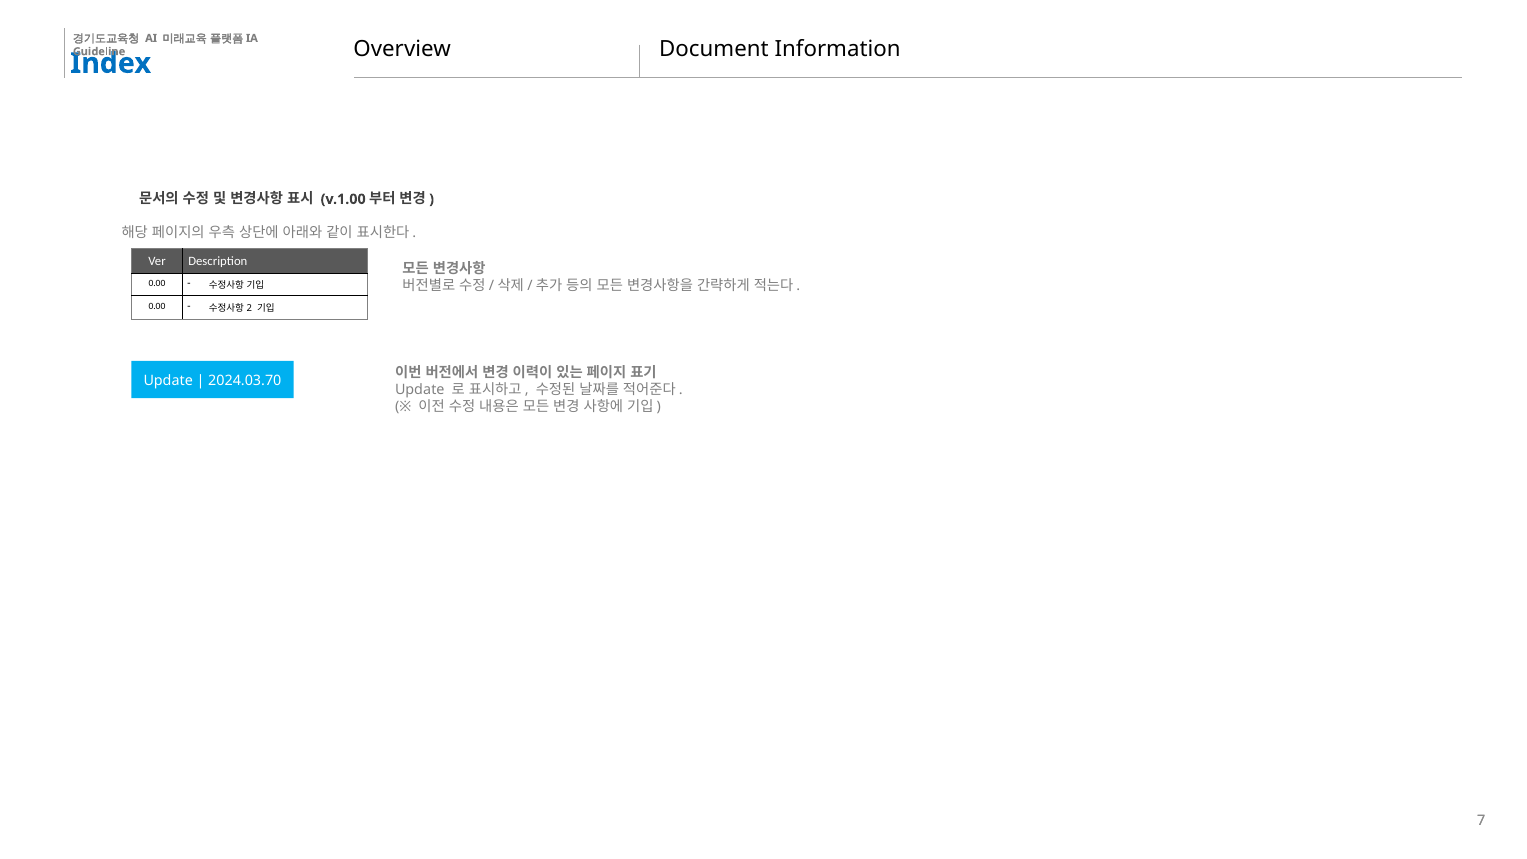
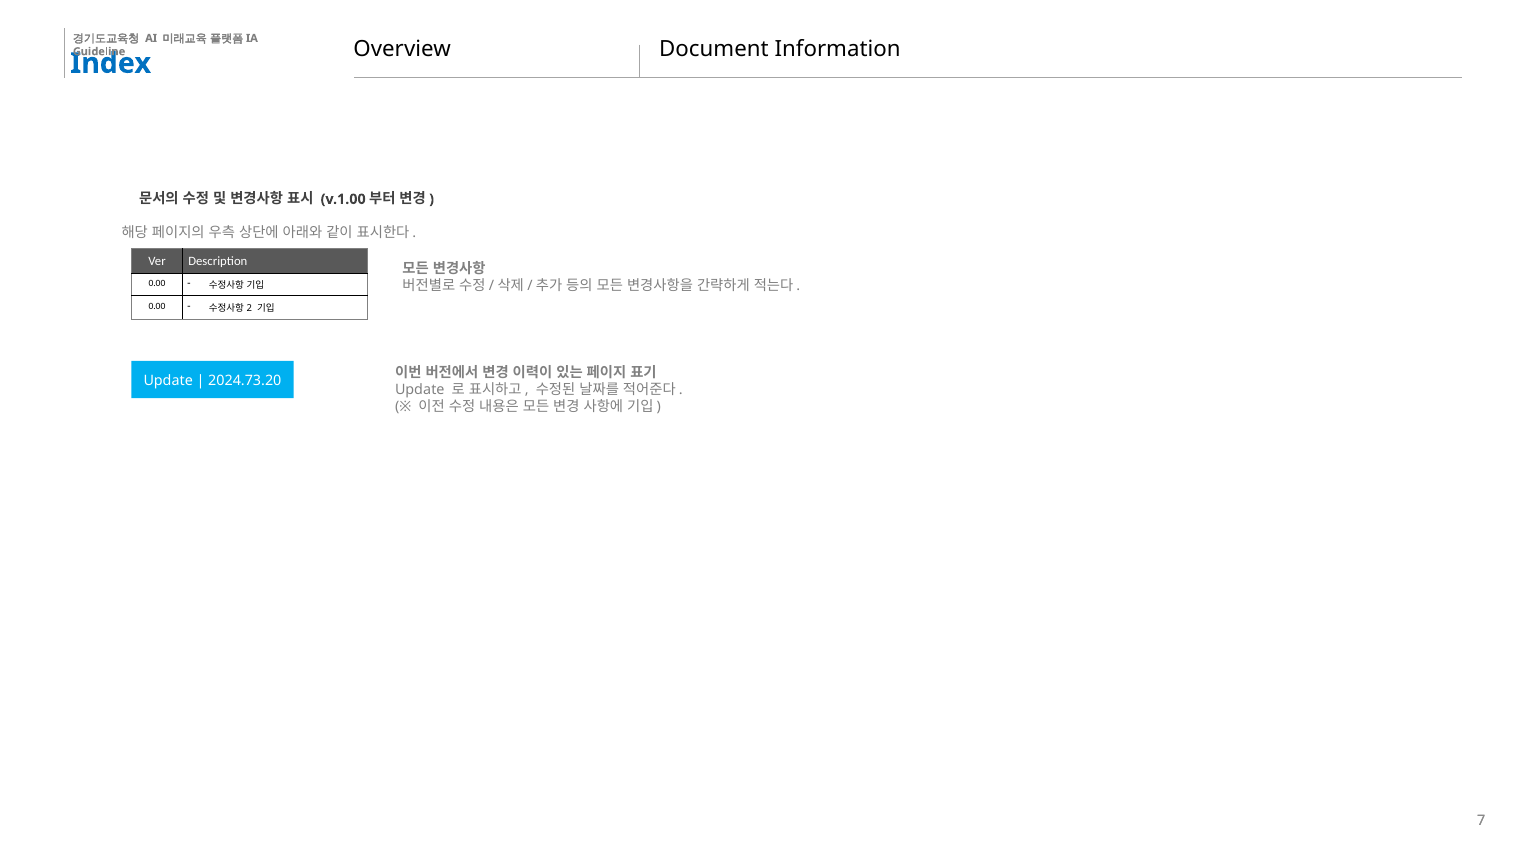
2024.03.70: 2024.03.70 -> 2024.73.20
